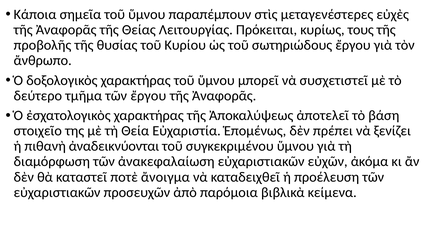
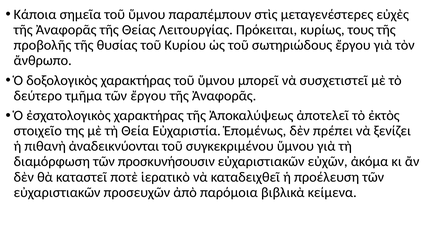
βάση: βάση -> ἐκτὸς
ἀνακεφαλαίωση: ἀνακεφαλαίωση -> προσκυνήσουσιν
ἄνοιγμα: ἄνοιγμα -> ἱερατικὸ
